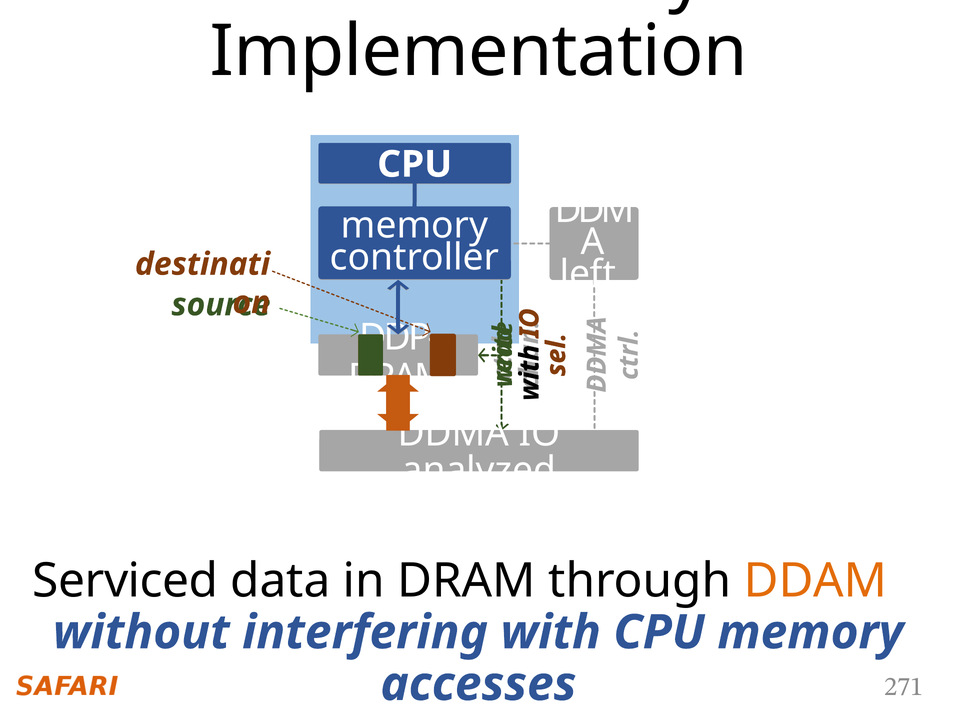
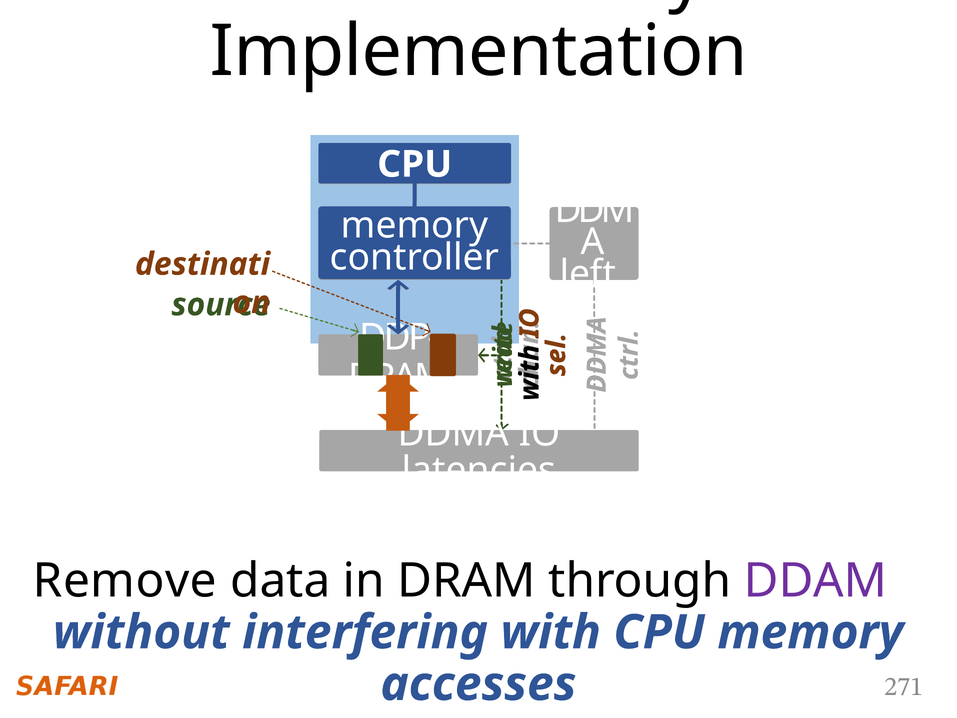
analyzed: analyzed -> latencies
Serviced: Serviced -> Remove
DDAM colour: orange -> purple
